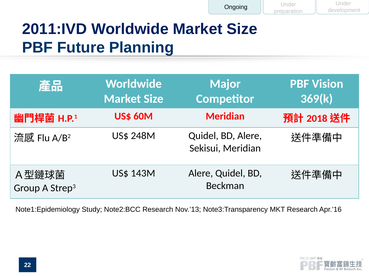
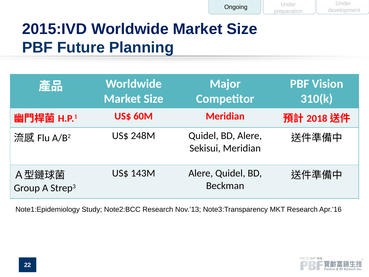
2011:IVD: 2011:IVD -> 2015:IVD
369(k: 369(k -> 310(k
